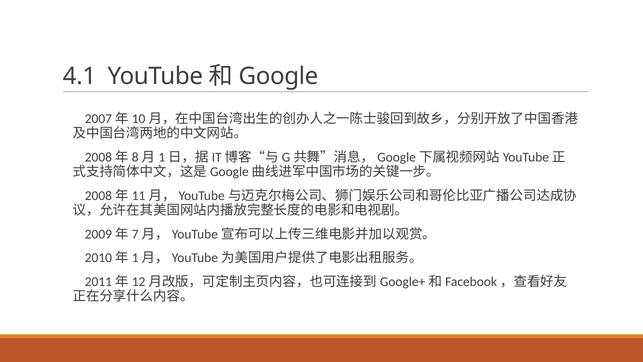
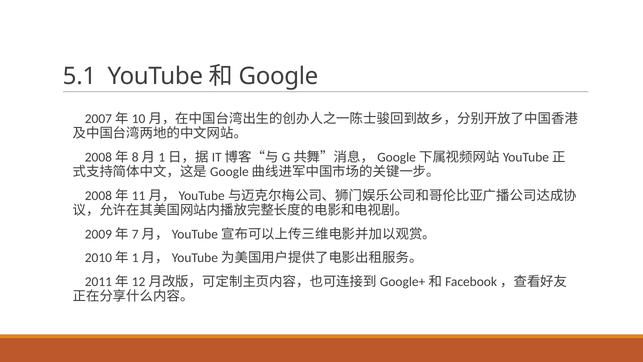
4.1: 4.1 -> 5.1
